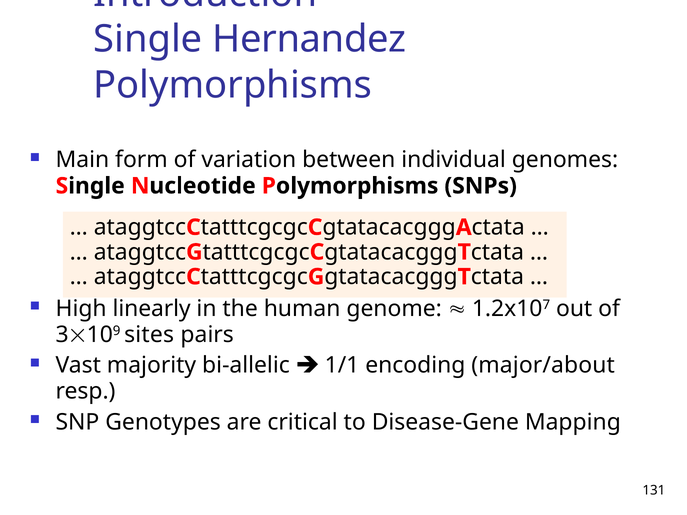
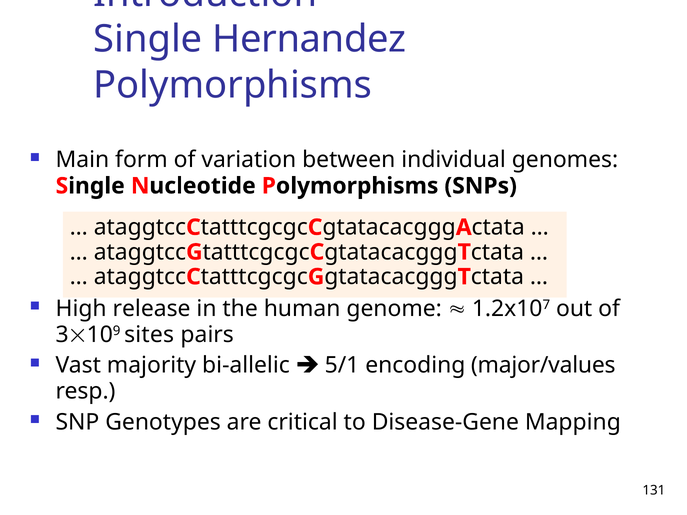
linearly: linearly -> release
1/1: 1/1 -> 5/1
major/about: major/about -> major/values
